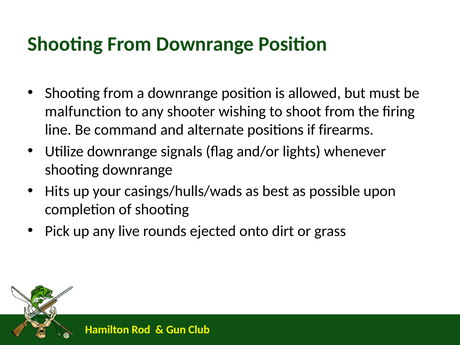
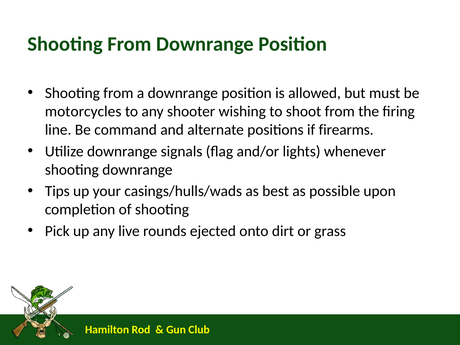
malfunction: malfunction -> motorcycles
Hits: Hits -> Tips
